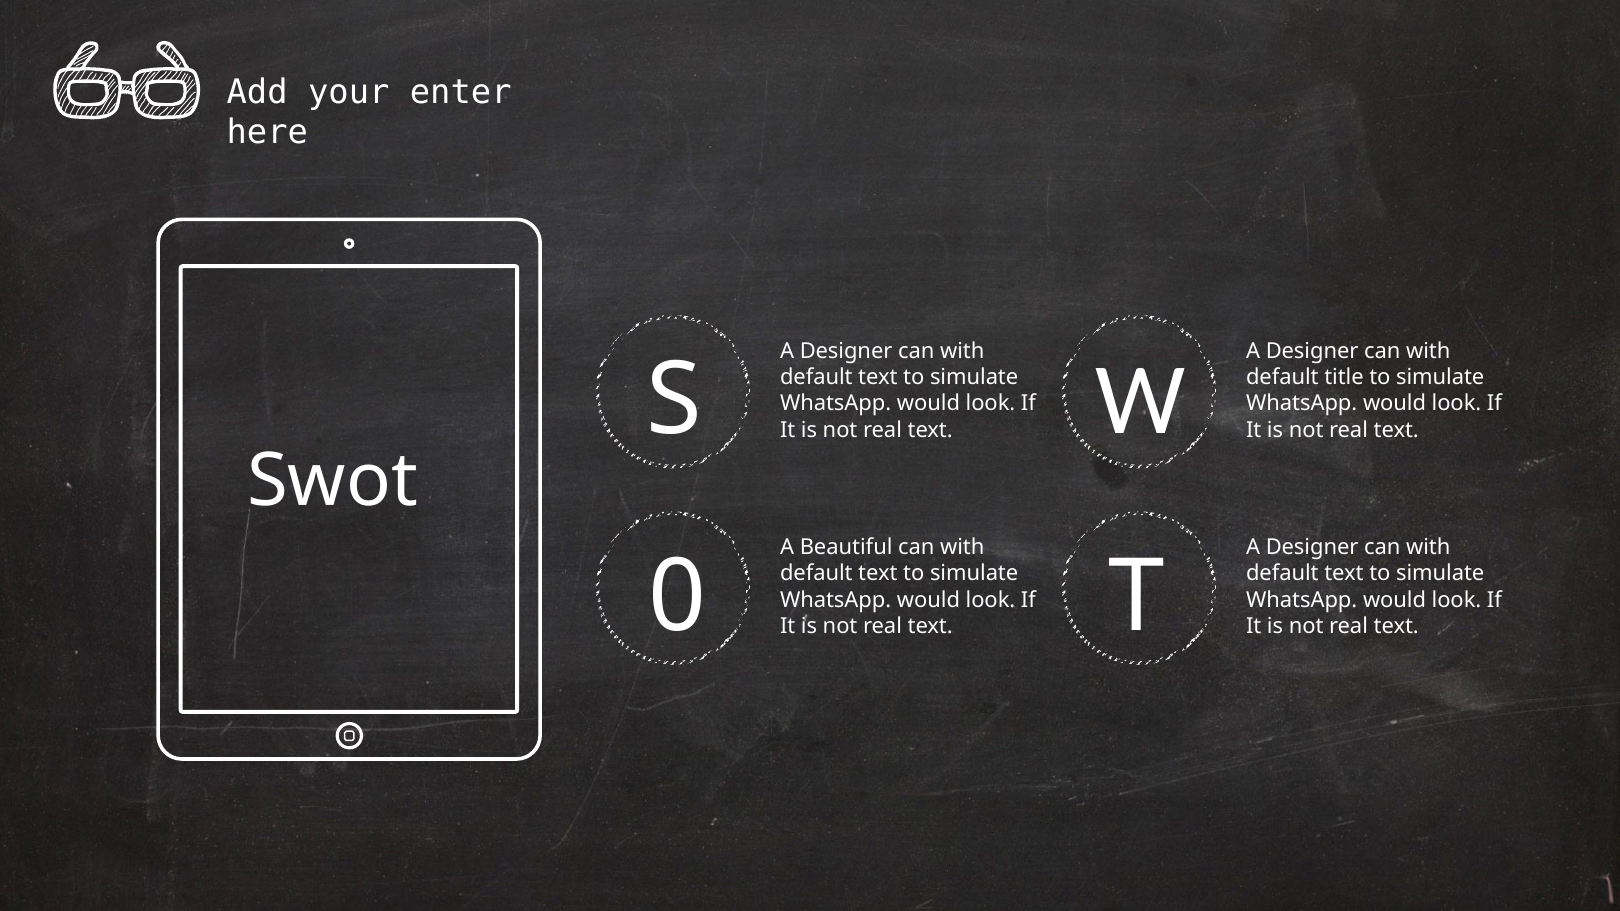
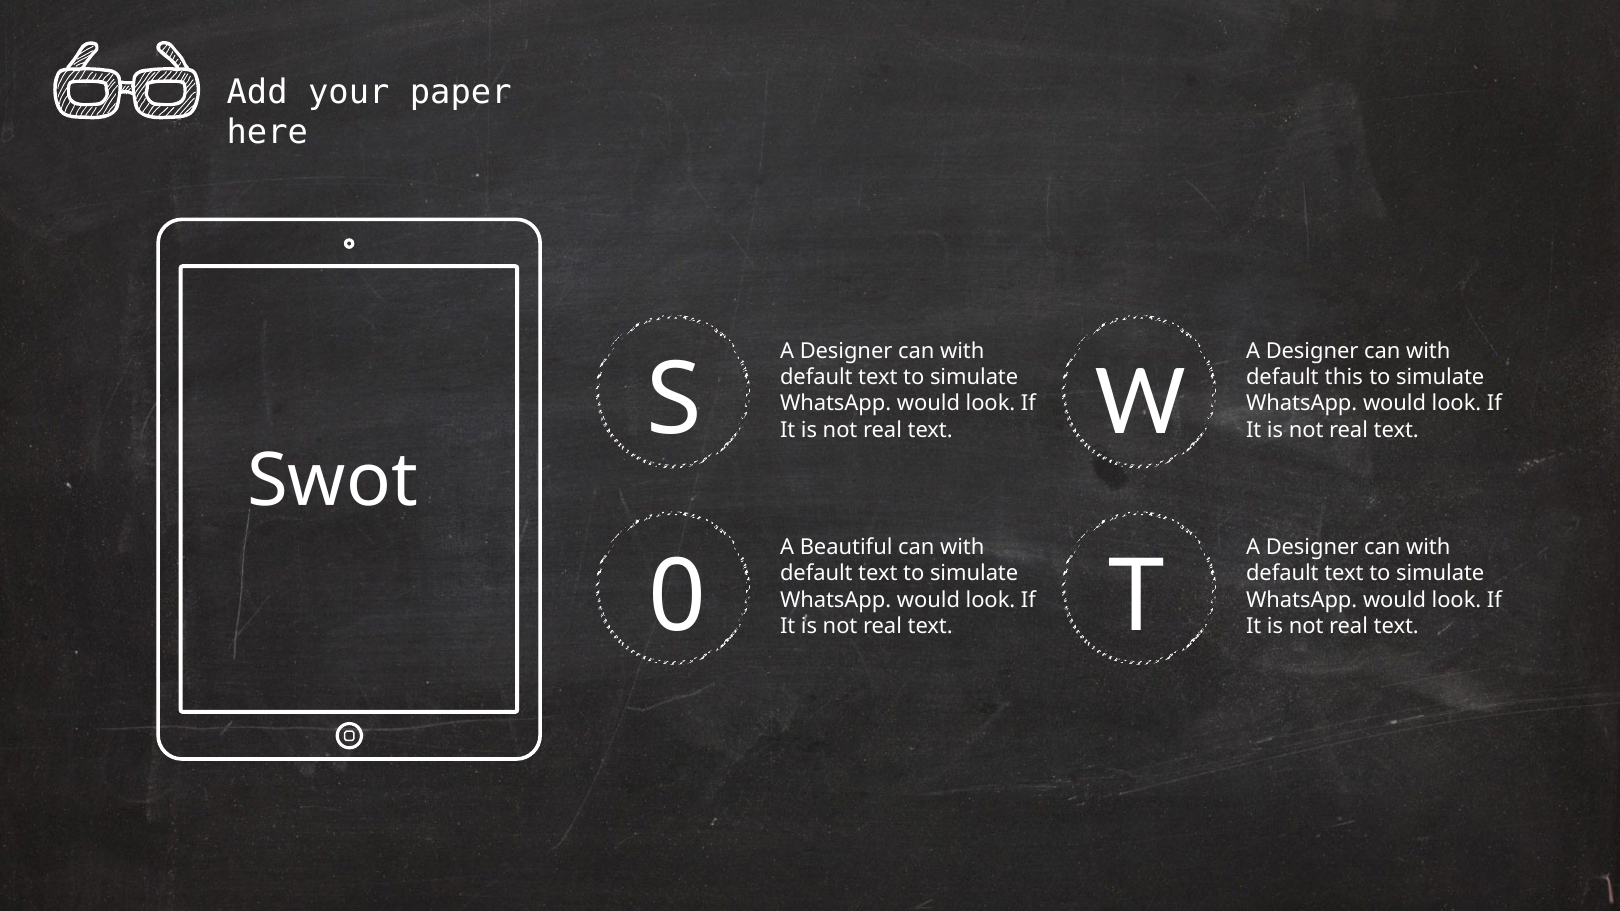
enter: enter -> paper
title: title -> this
